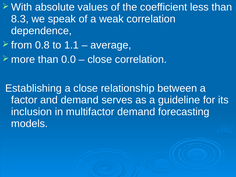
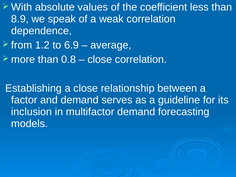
8.3: 8.3 -> 8.9
0.8: 0.8 -> 1.2
1.1: 1.1 -> 6.9
0.0: 0.0 -> 0.8
